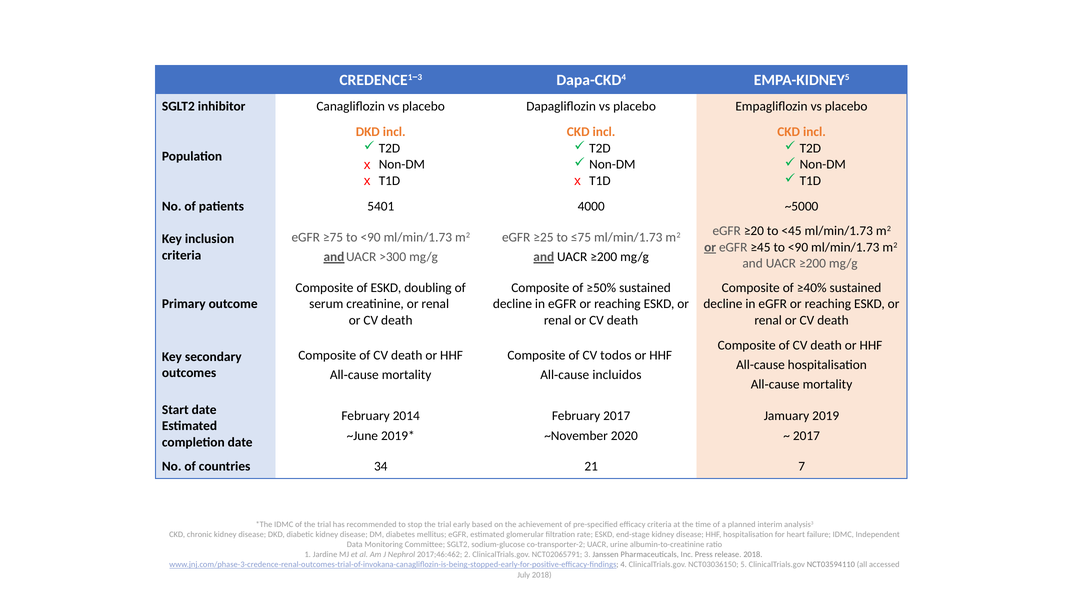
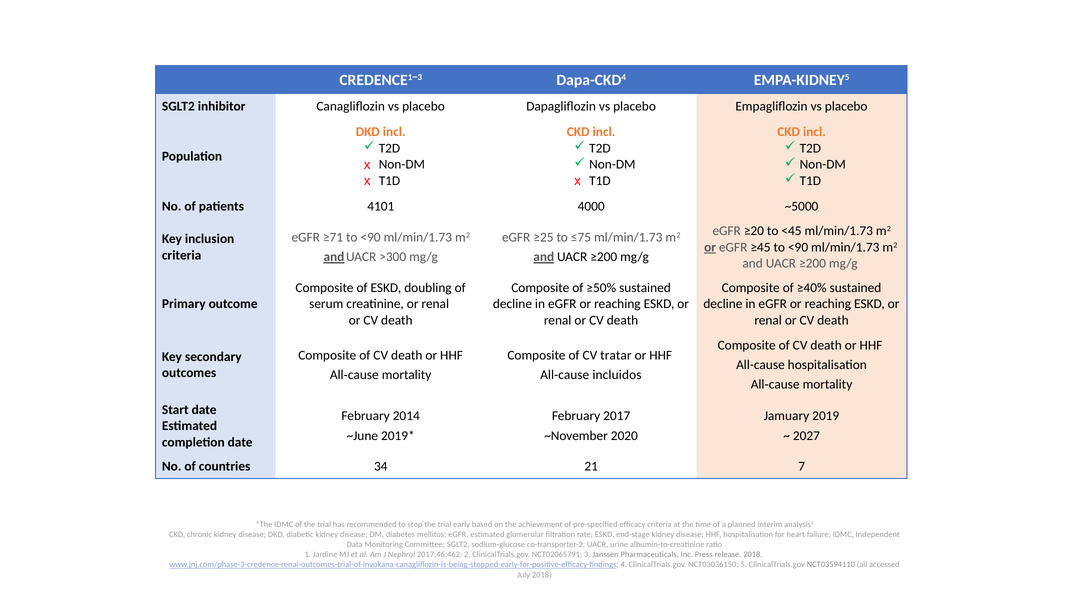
5401: 5401 -> 4101
≥75: ≥75 -> ≥71
todos: todos -> tratar
2017 at (806, 436): 2017 -> 2027
